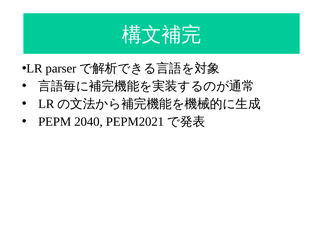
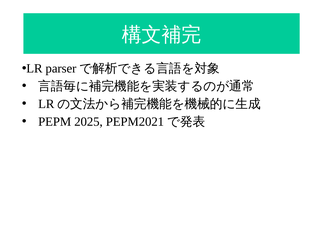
2040: 2040 -> 2025
